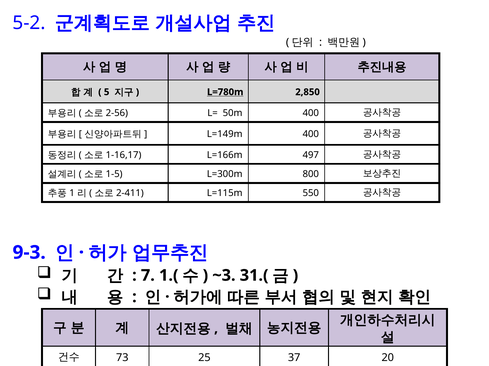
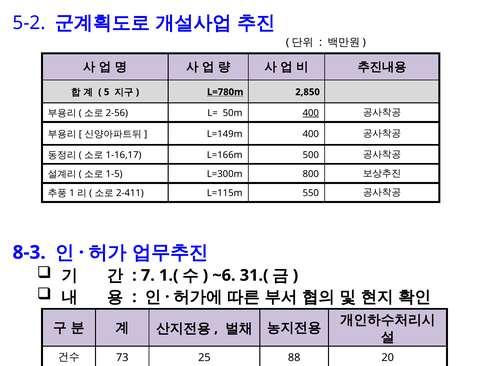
400 at (311, 113) underline: none -> present
497: 497 -> 500
9-3: 9-3 -> 8-3
~3: ~3 -> ~6
37: 37 -> 88
